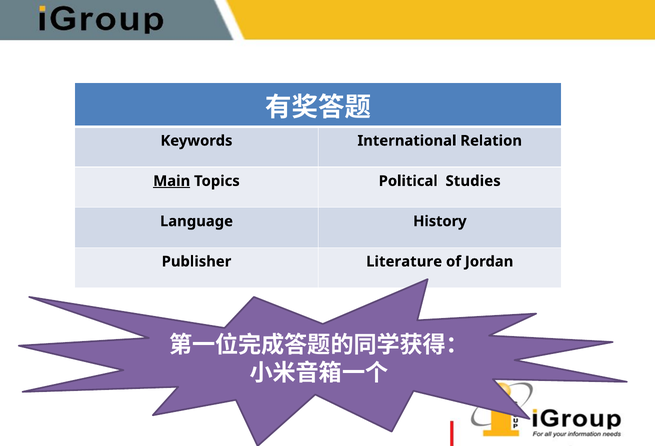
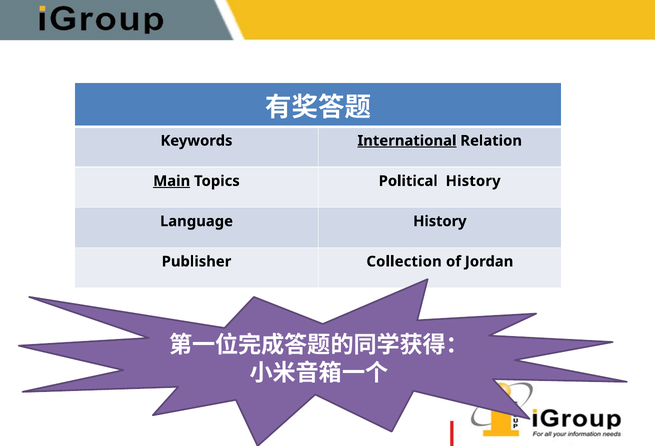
International underline: none -> present
Political Studies: Studies -> History
Literature: Literature -> Collection
